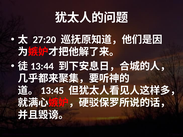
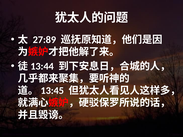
27:20: 27:20 -> 27:89
